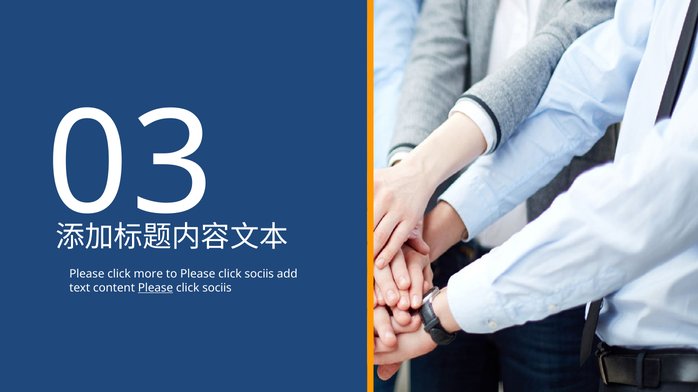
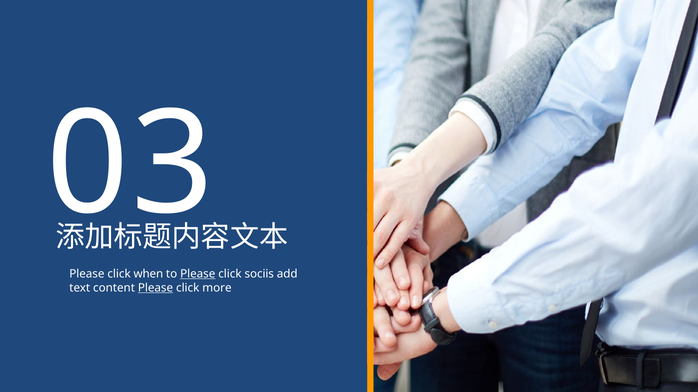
more: more -> when
Please at (198, 274) underline: none -> present
sociis at (217, 288): sociis -> more
